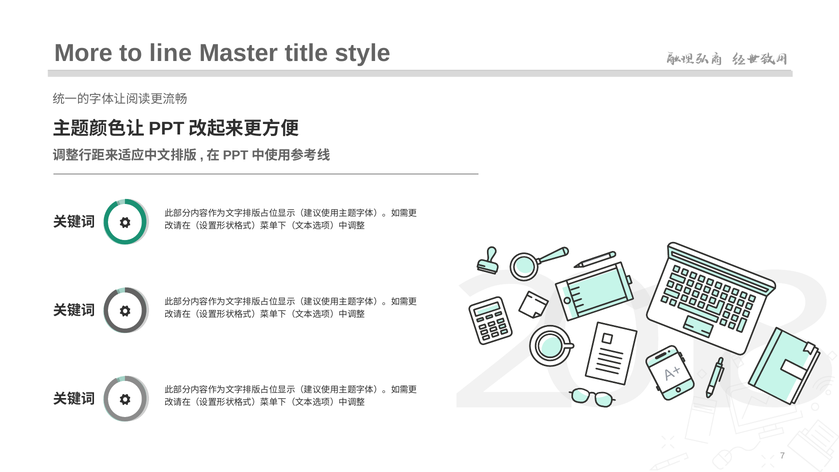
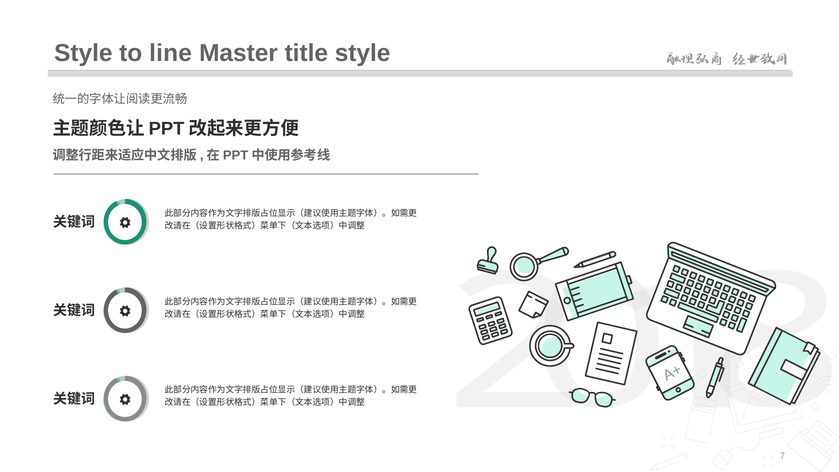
More at (83, 53): More -> Style
